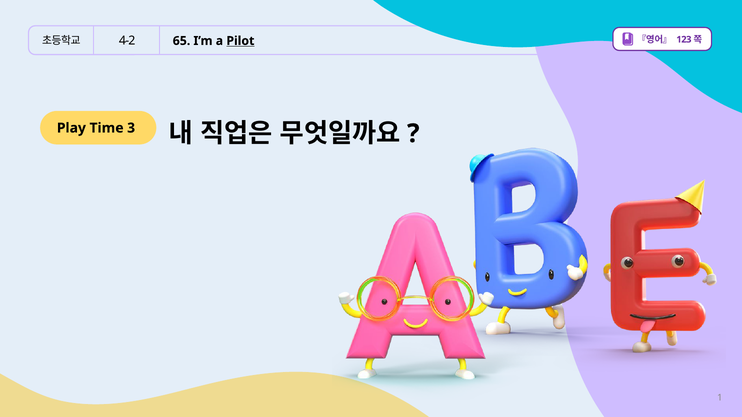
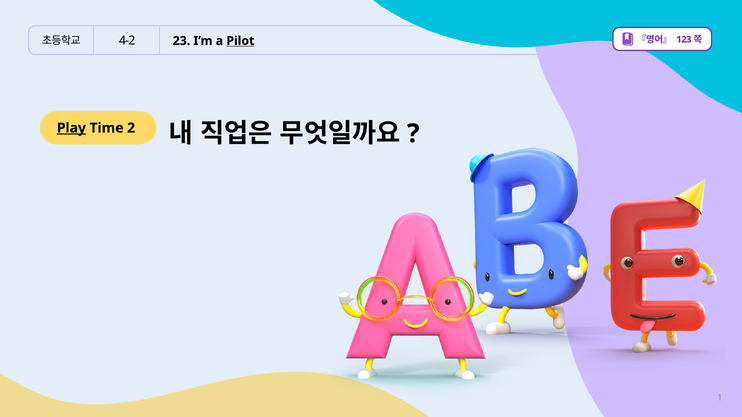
65: 65 -> 23
Play underline: none -> present
3: 3 -> 2
